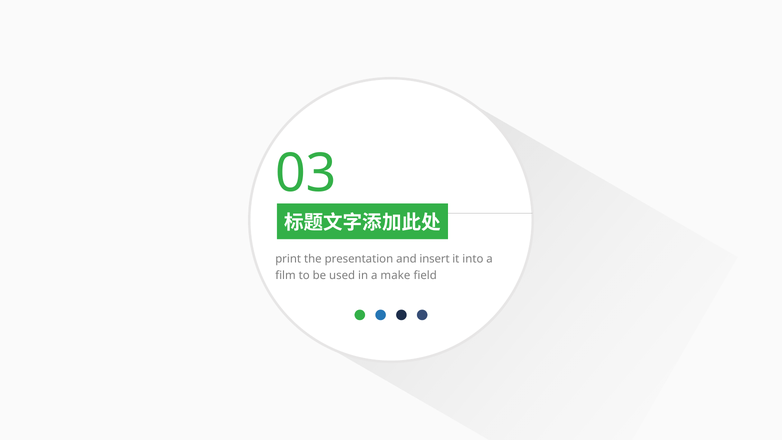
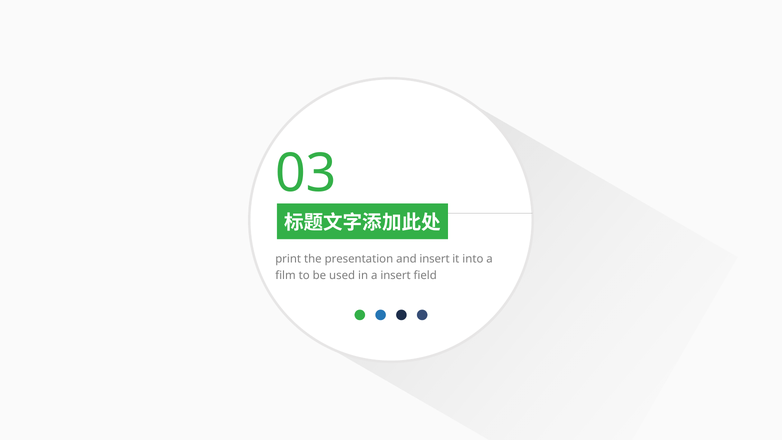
a make: make -> insert
